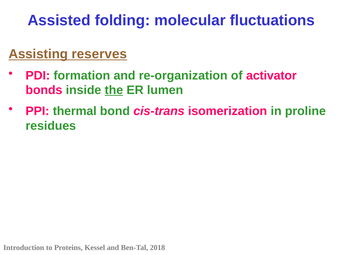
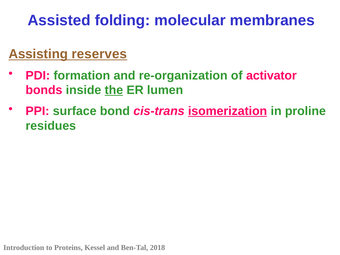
fluctuations: fluctuations -> membranes
thermal: thermal -> surface
isomerization underline: none -> present
